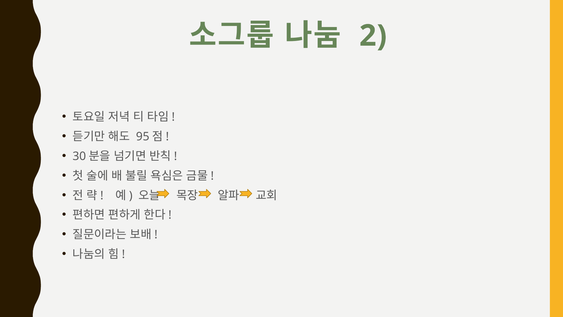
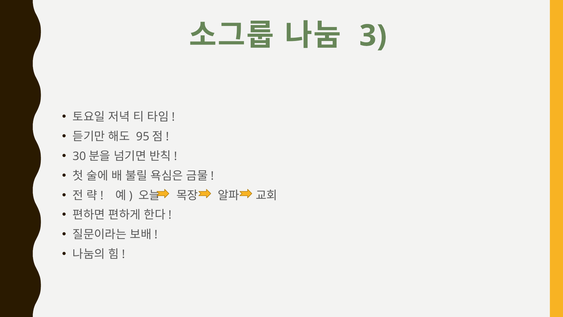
2: 2 -> 3
